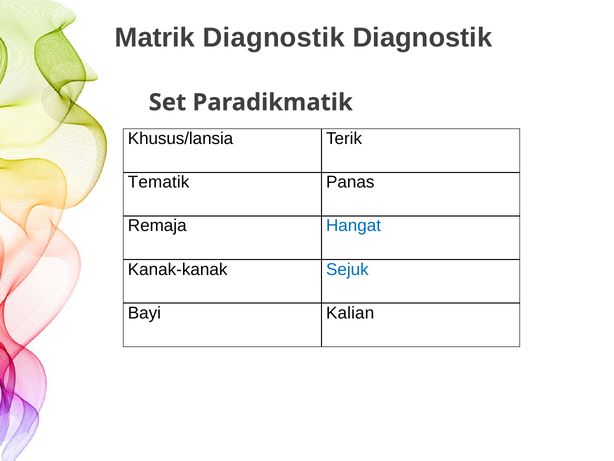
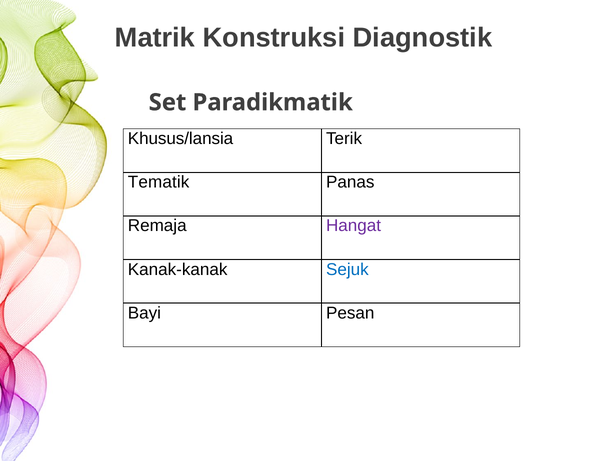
Matrik Diagnostik: Diagnostik -> Konstruksi
Hangat colour: blue -> purple
Kalian: Kalian -> Pesan
